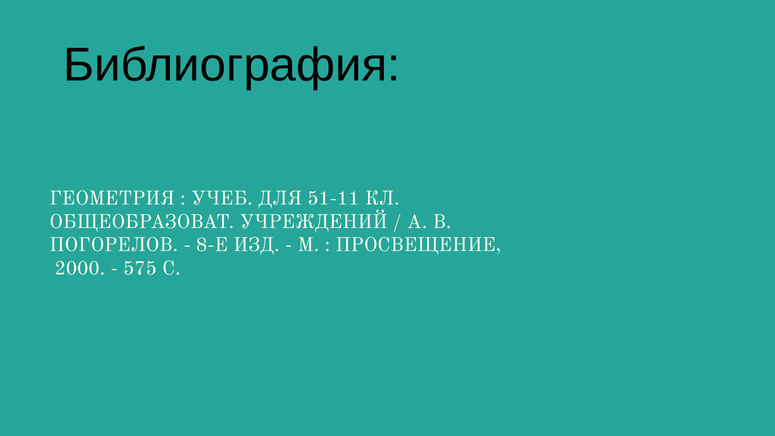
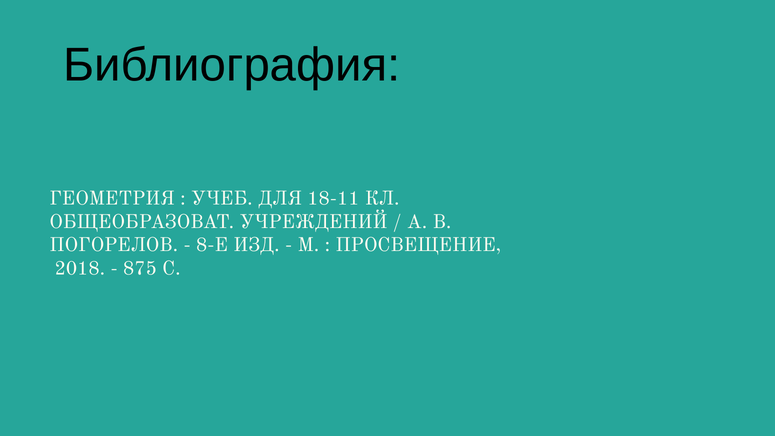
51-11: 51-11 -> 18-11
2000: 2000 -> 2018
575: 575 -> 875
